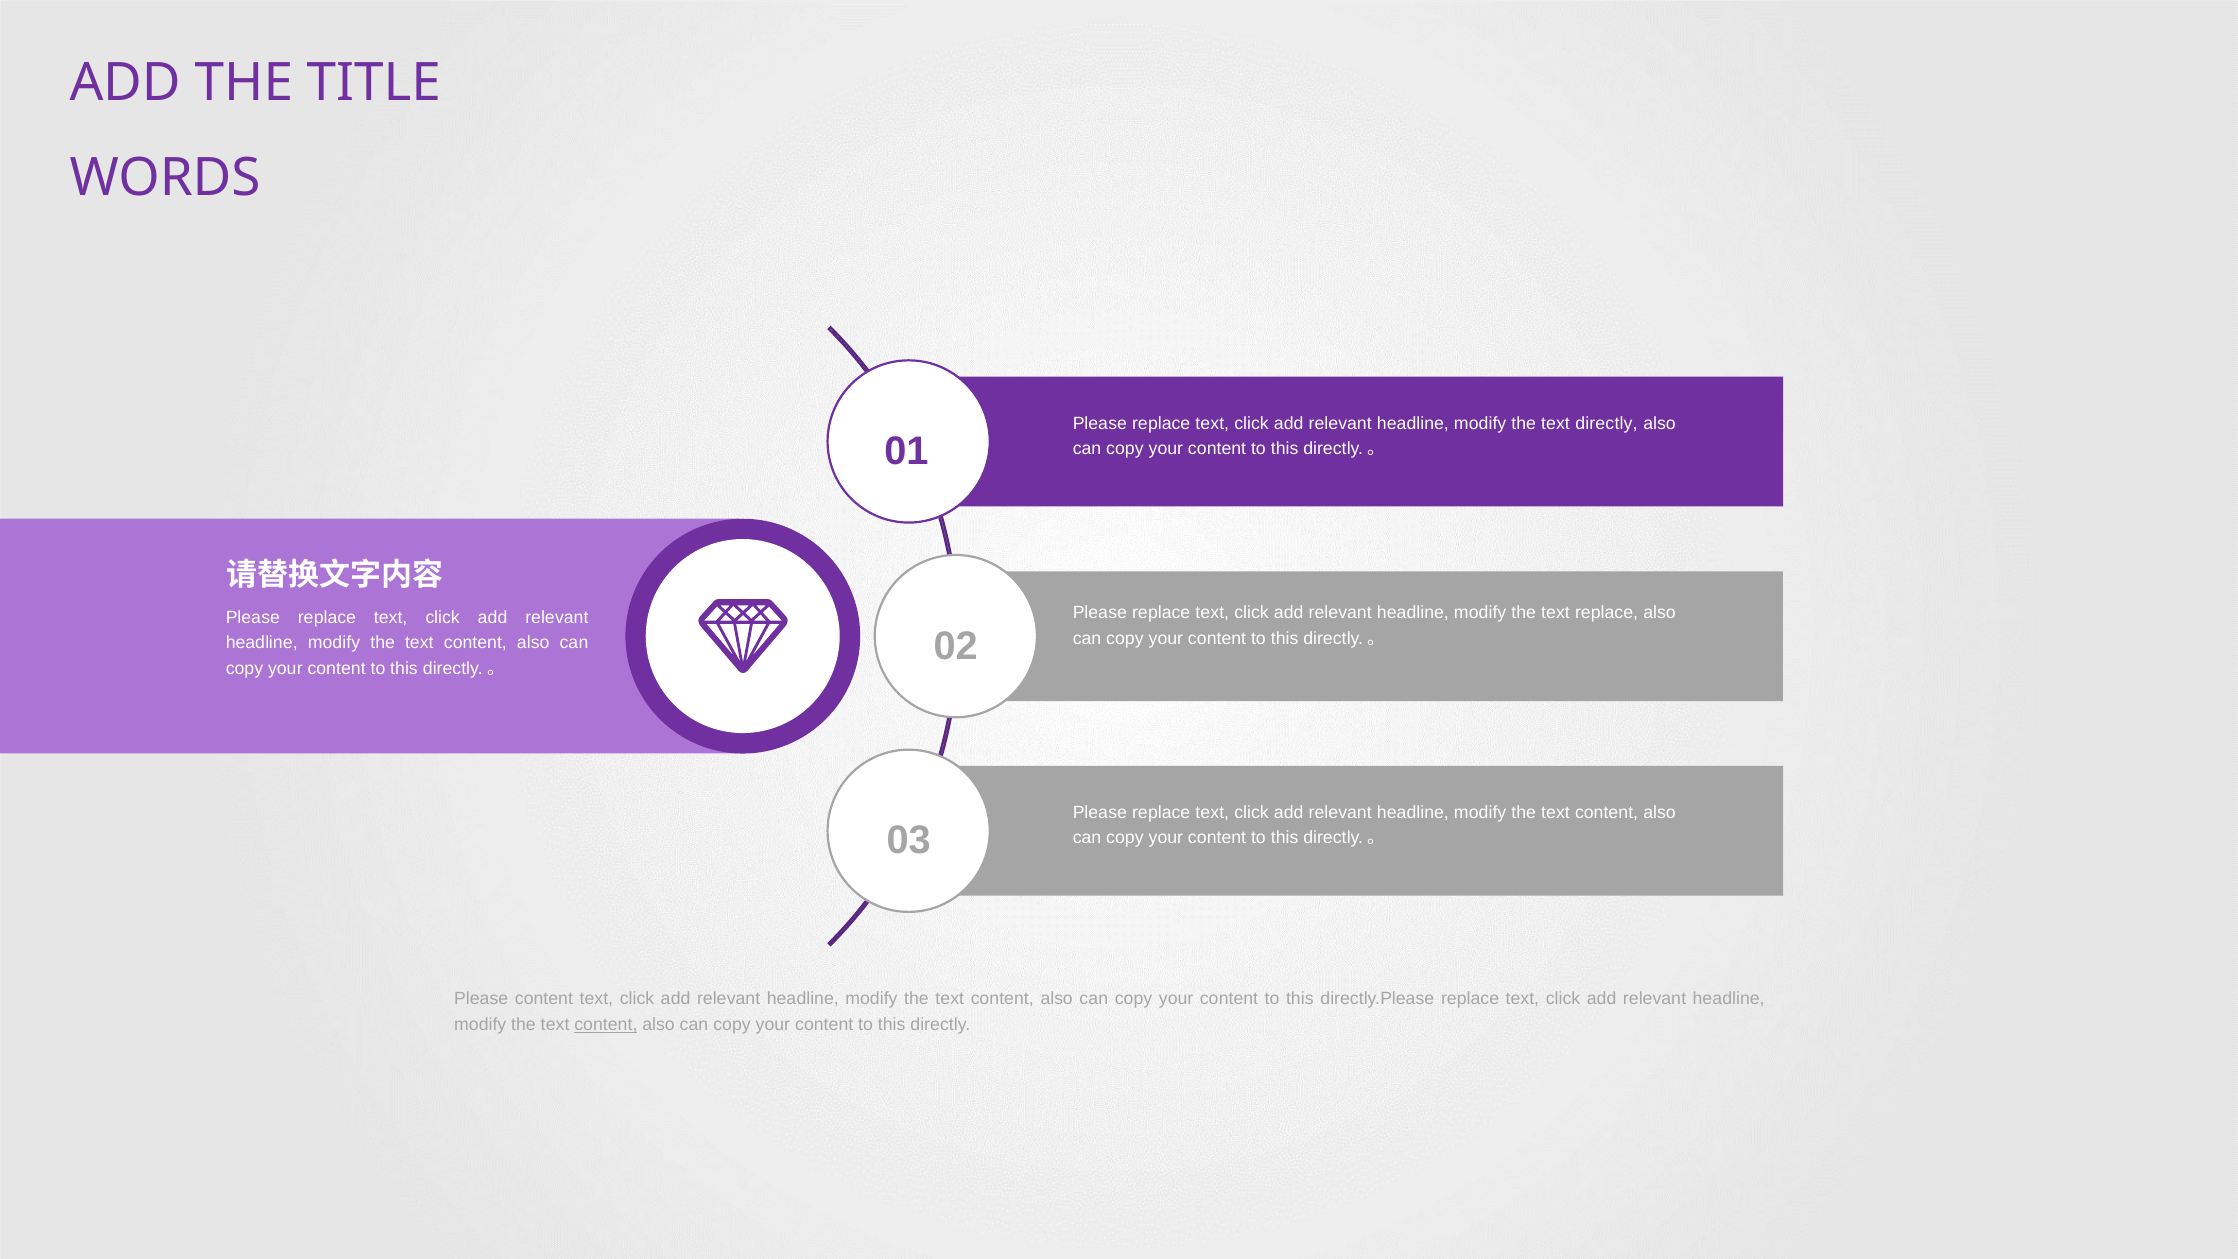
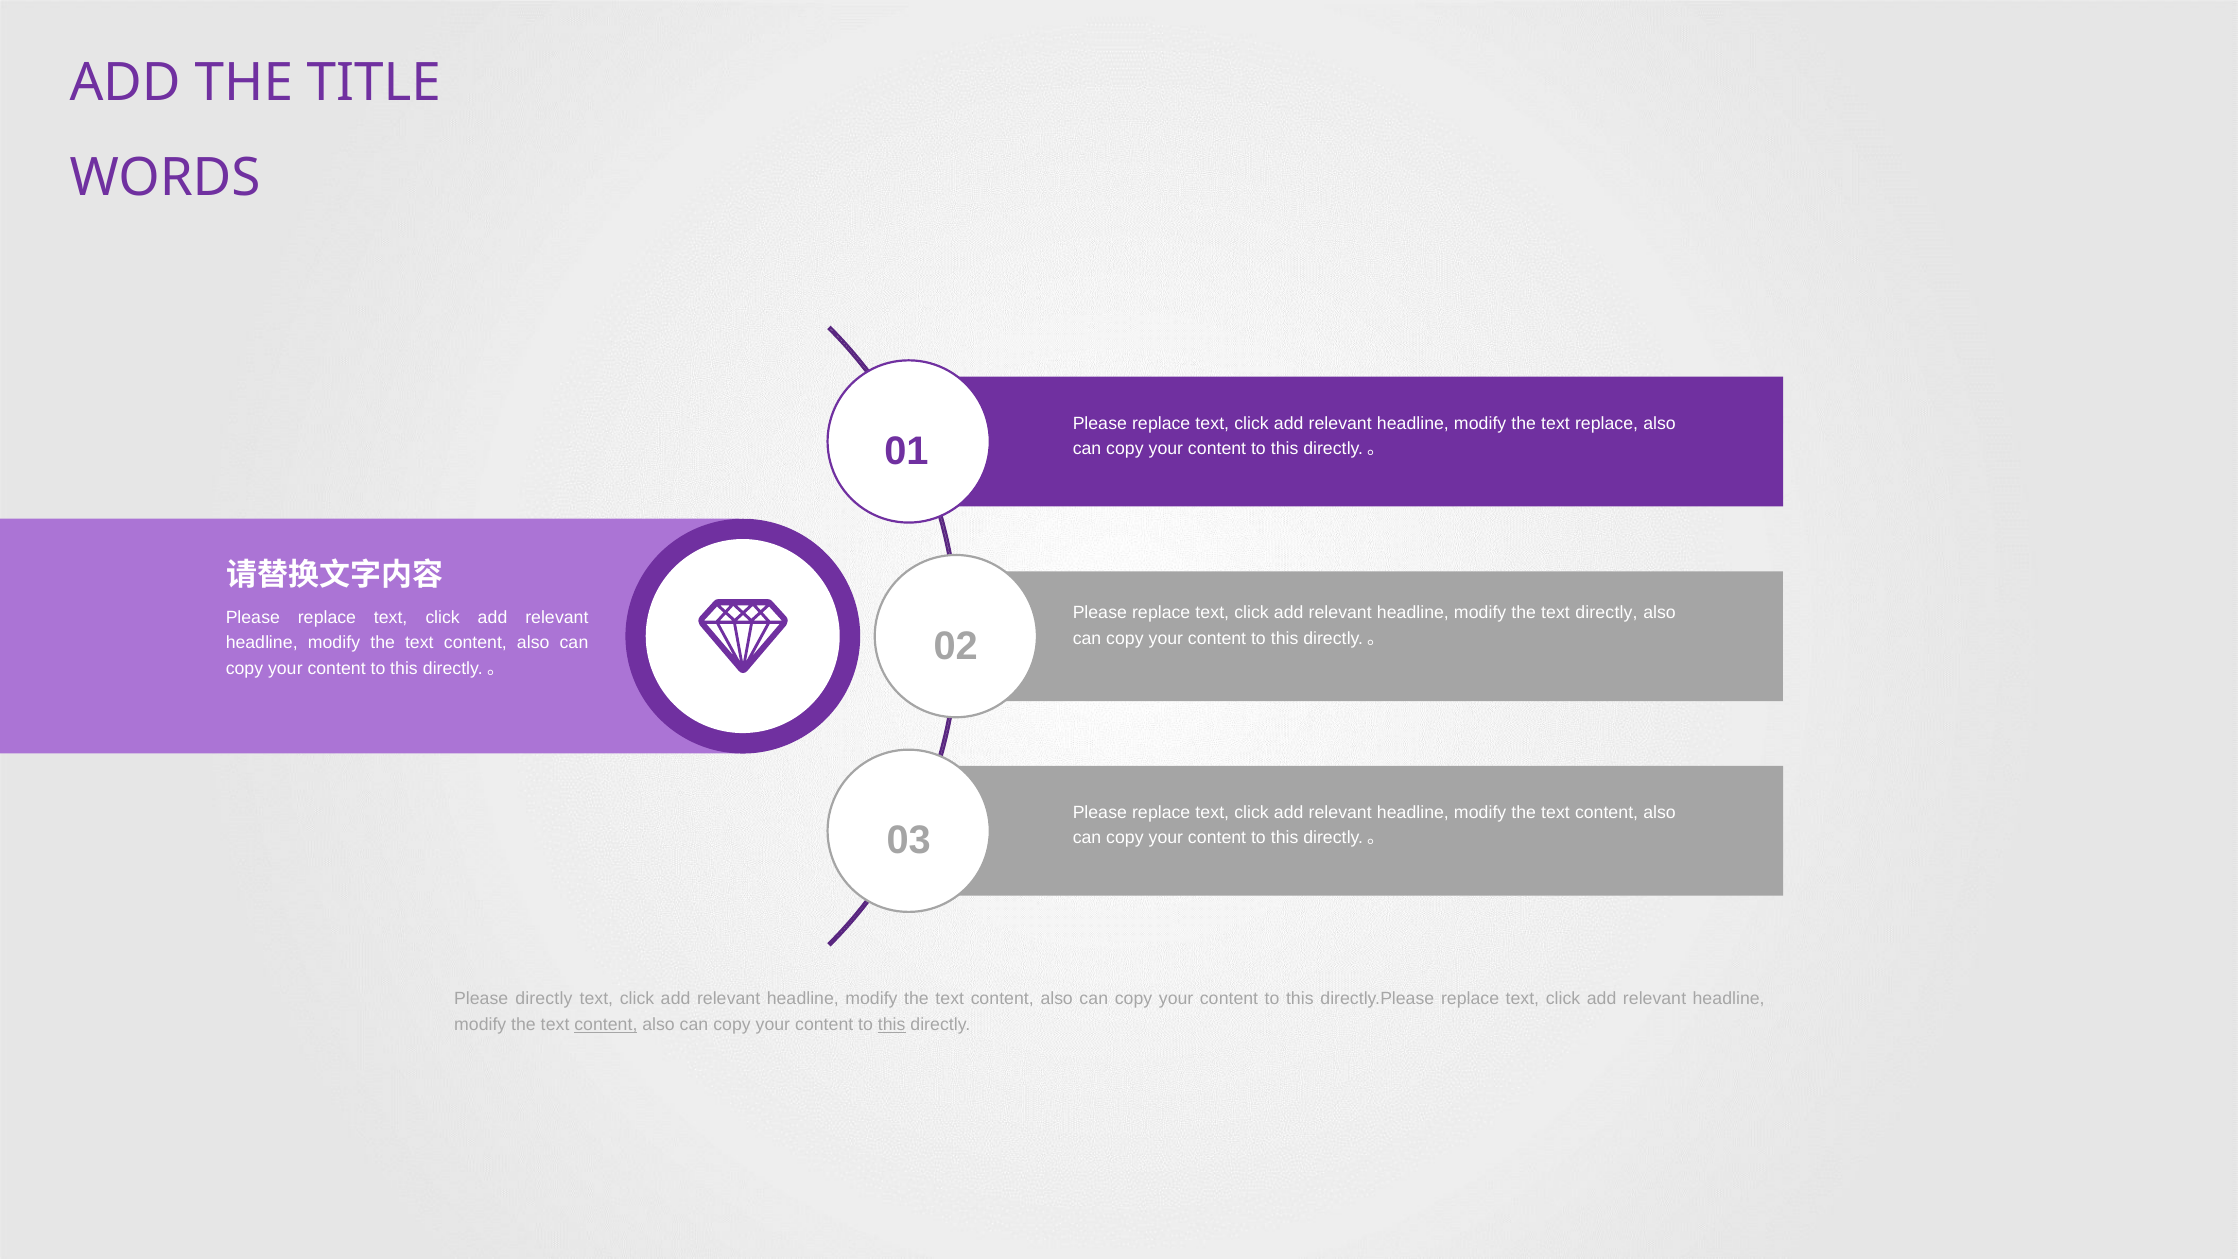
text directly: directly -> replace
text replace: replace -> directly
Please content: content -> directly
this at (892, 1024) underline: none -> present
